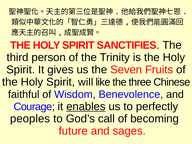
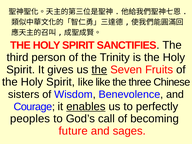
the at (99, 70) underline: none -> present
Spirit will: will -> like
faithful: faithful -> sisters
